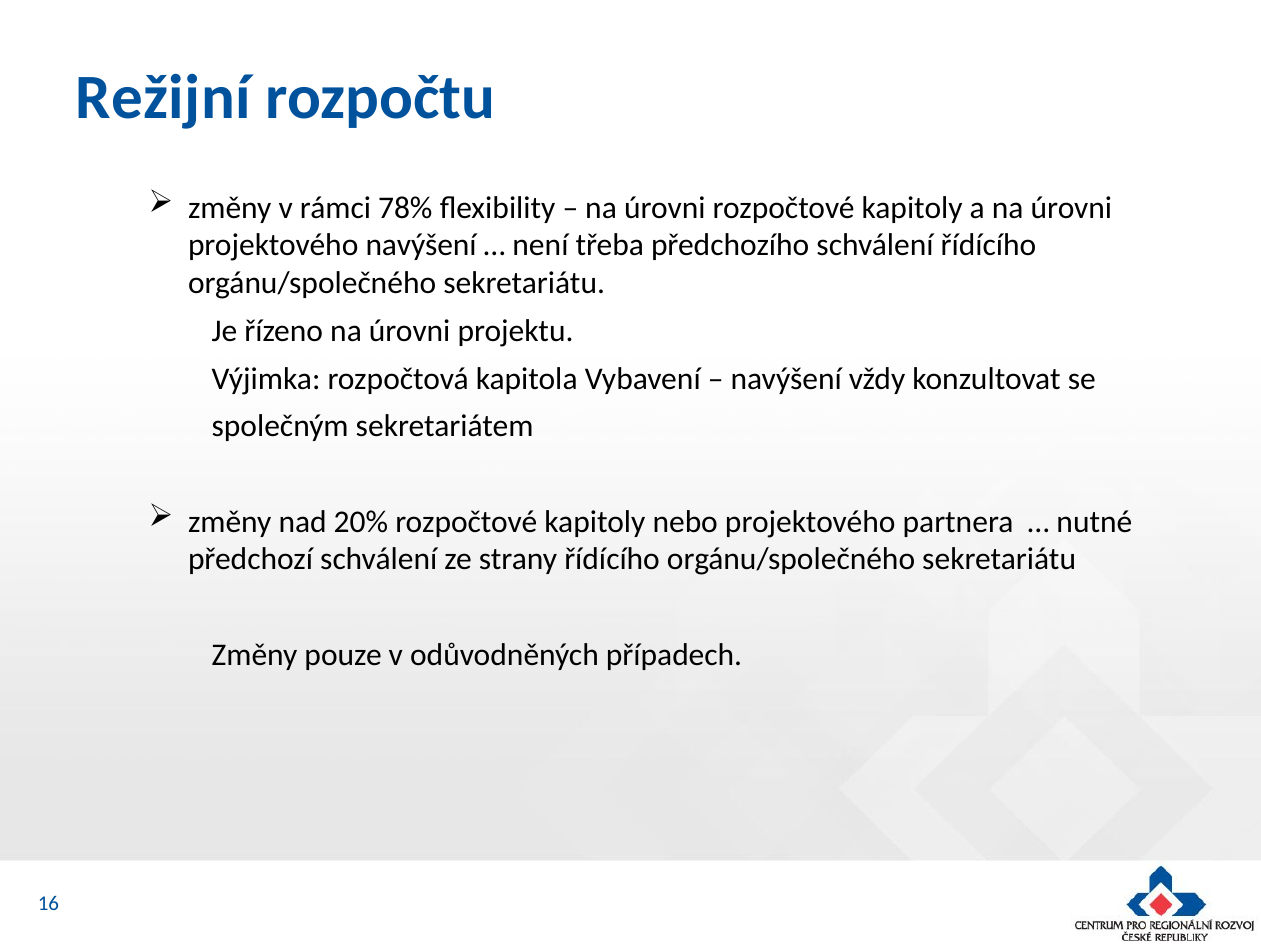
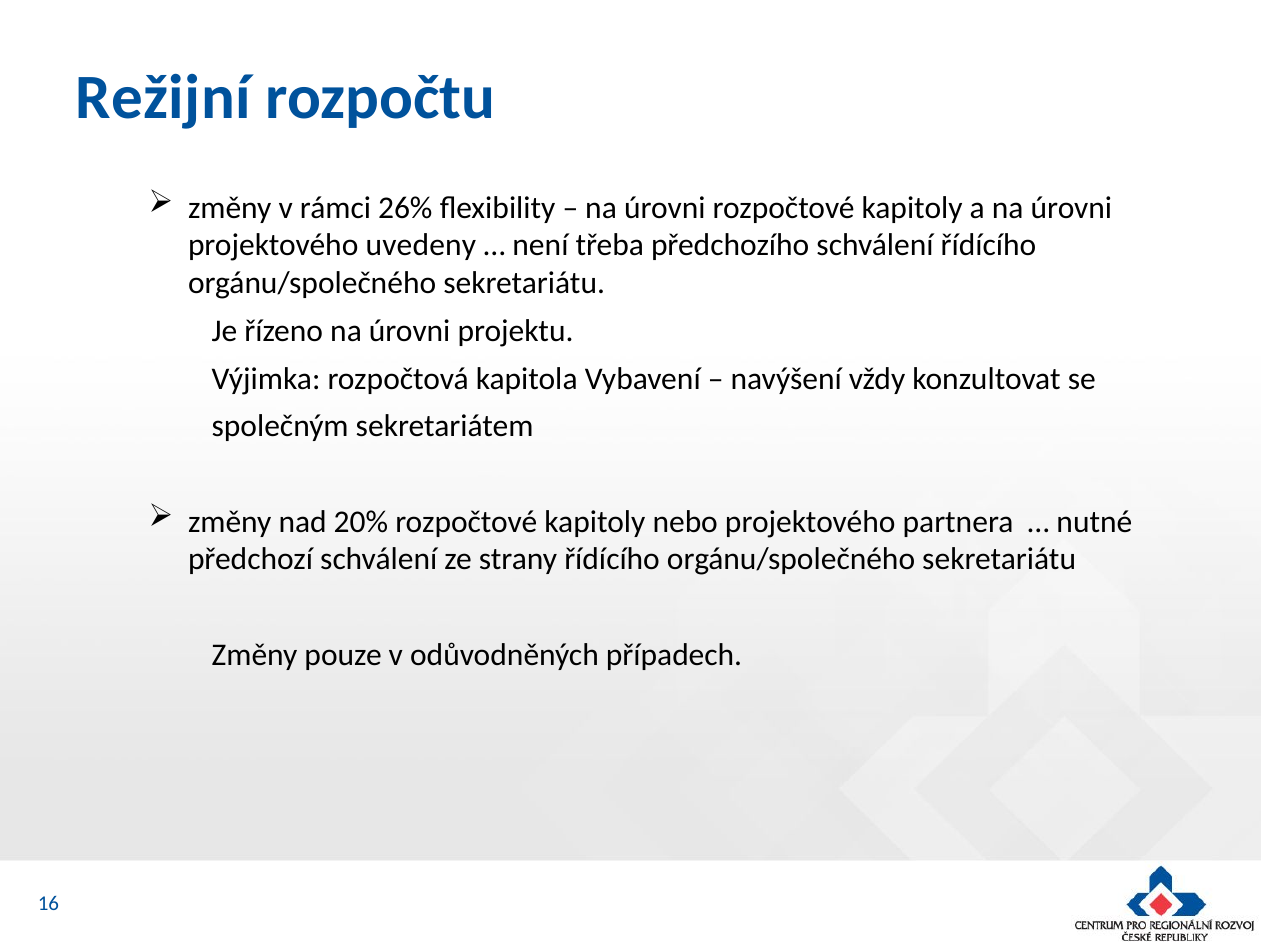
78%: 78% -> 26%
projektového navýšení: navýšení -> uvedeny
